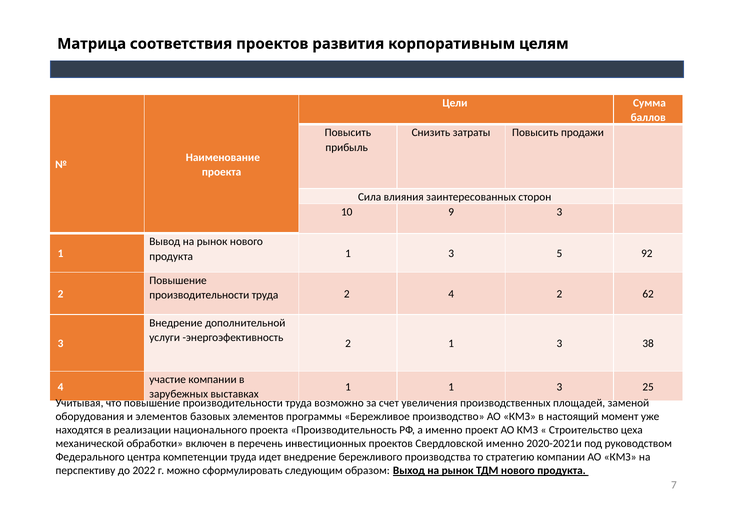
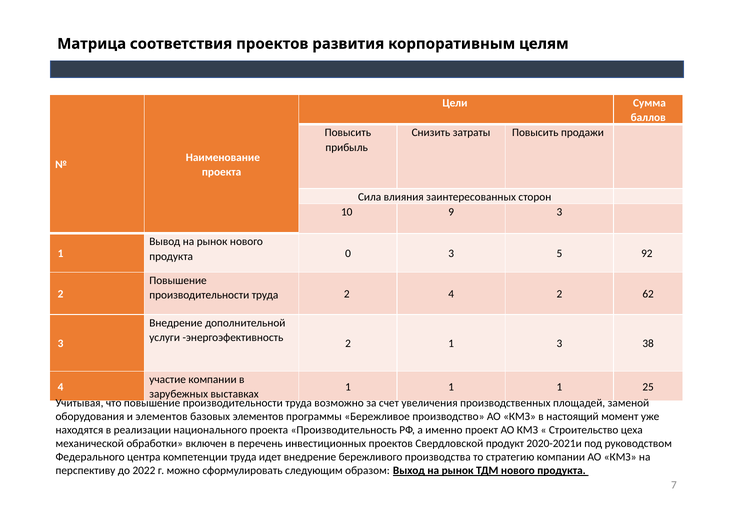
продукта 1: 1 -> 0
1 1 3: 3 -> 1
Свердловской именно: именно -> продукт
